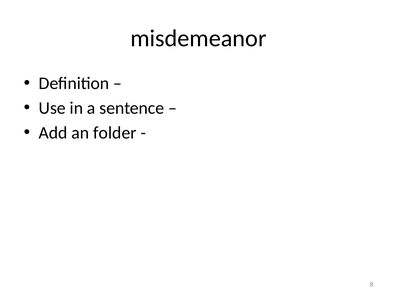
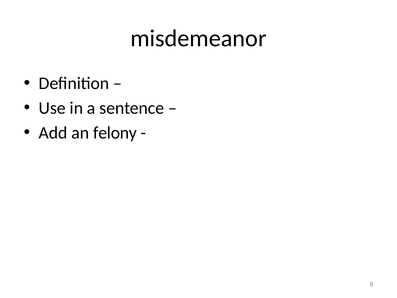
folder: folder -> felony
